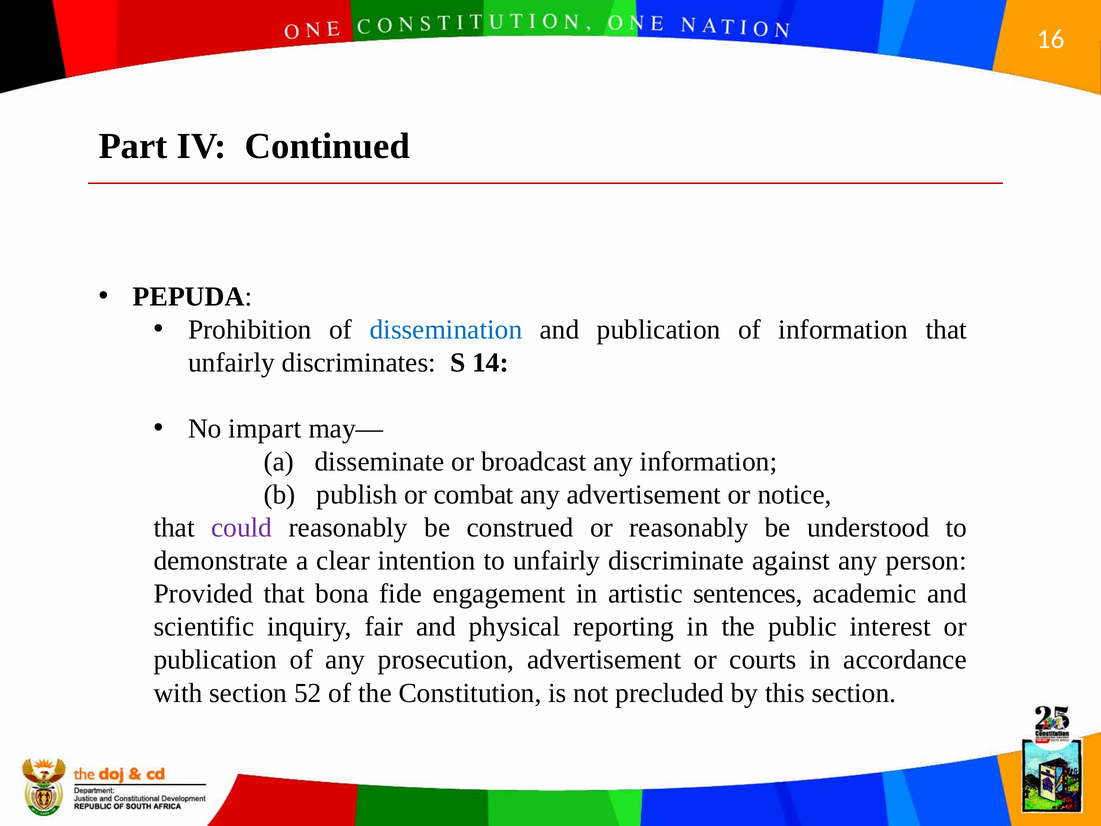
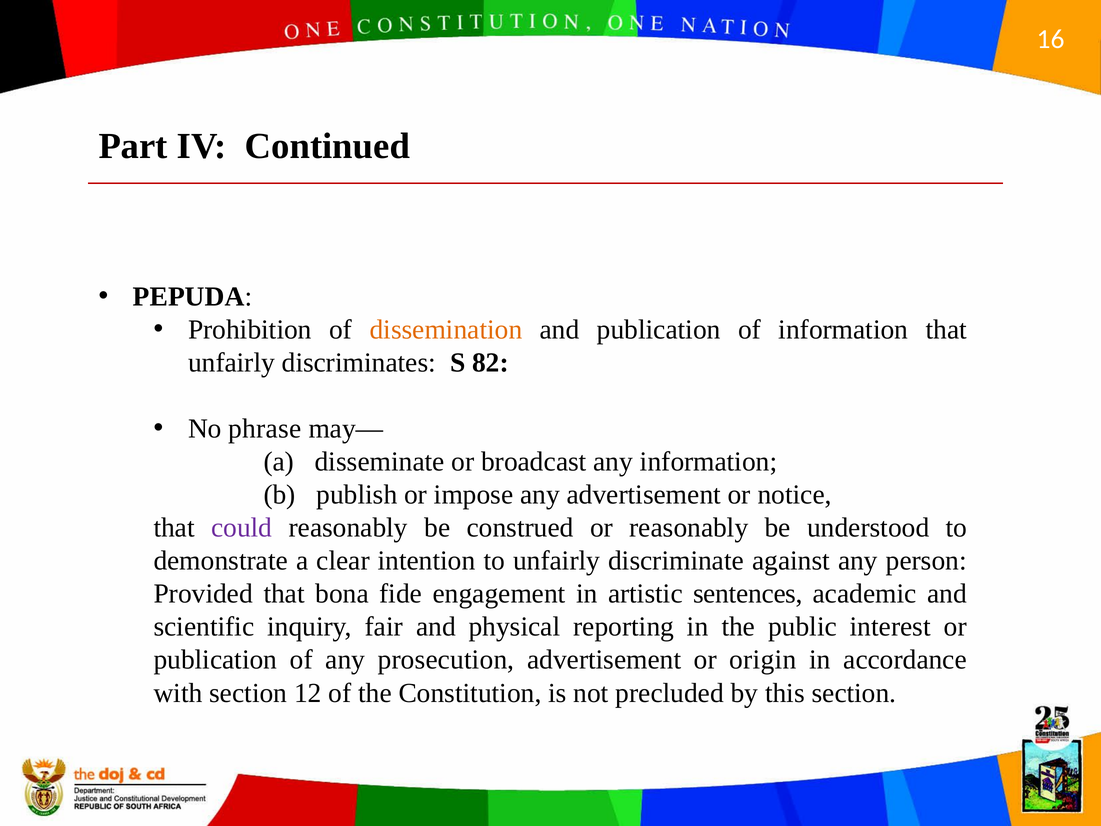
dissemination colour: blue -> orange
14: 14 -> 82
impart: impart -> phrase
combat: combat -> impose
courts: courts -> origin
52: 52 -> 12
